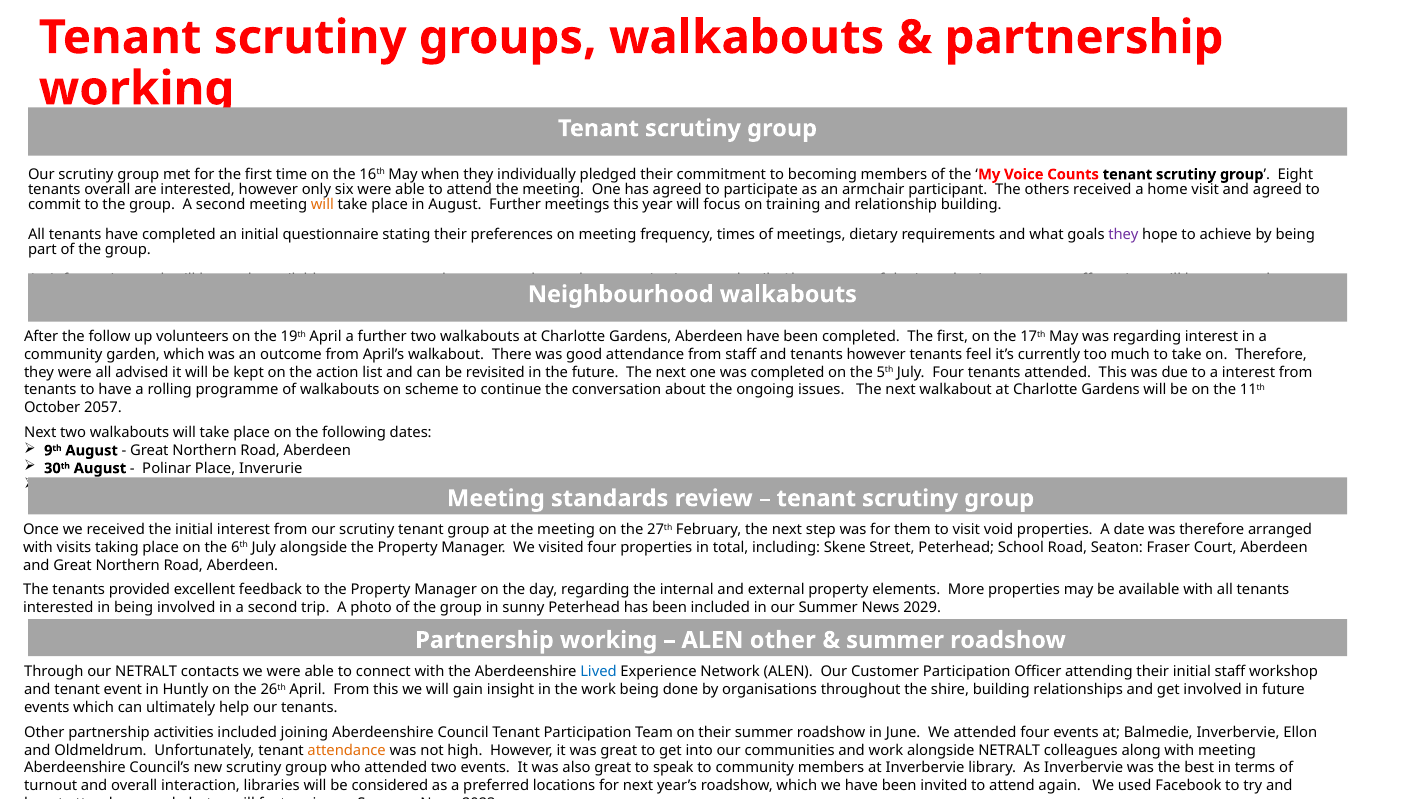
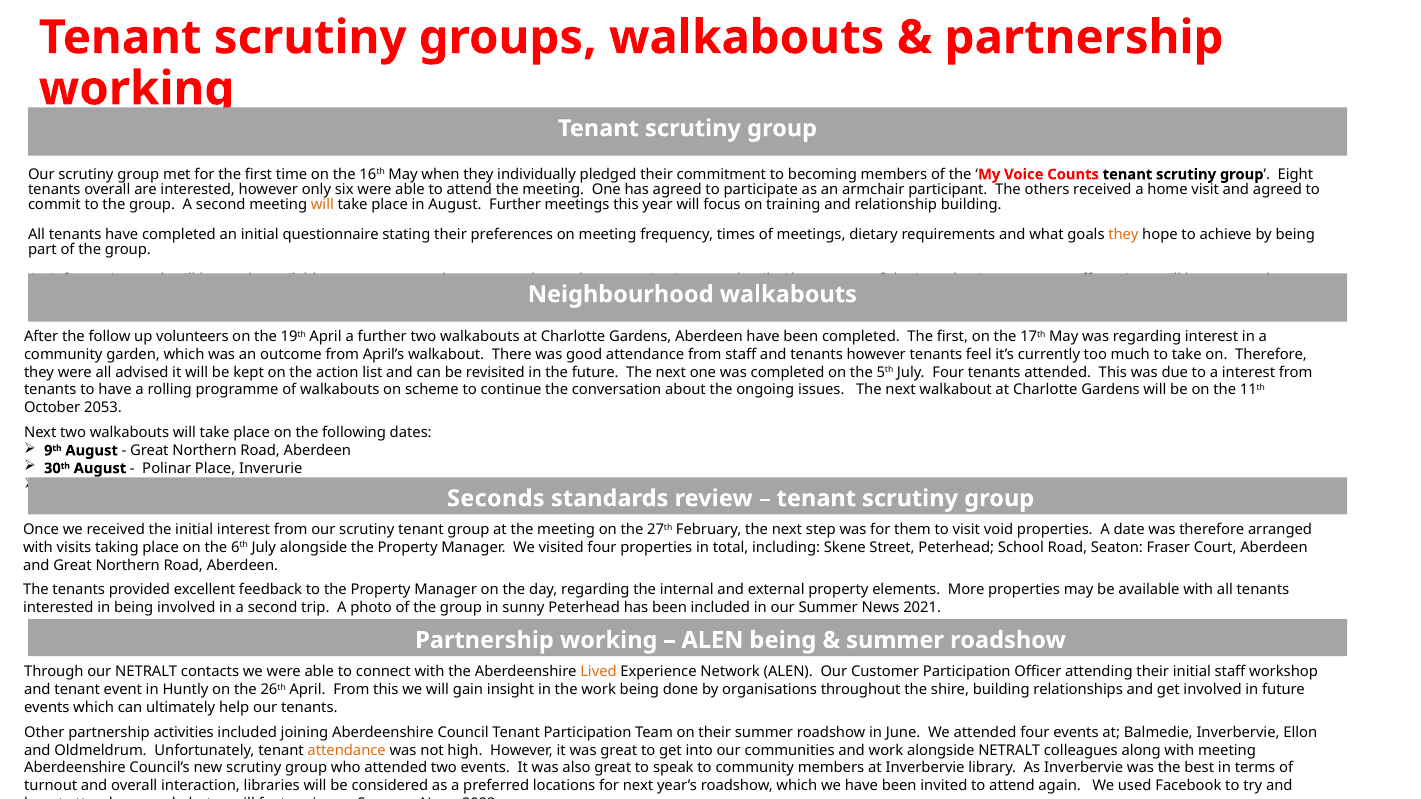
they at (1123, 235) colour: purple -> orange
2057: 2057 -> 2053
Meeting at (496, 499): Meeting -> Seconds
2029: 2029 -> 2021
ALEN other: other -> being
Lived colour: blue -> orange
